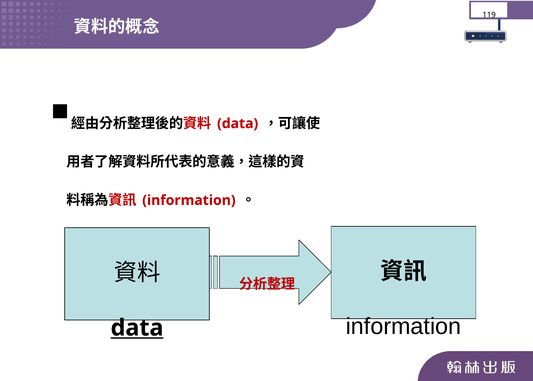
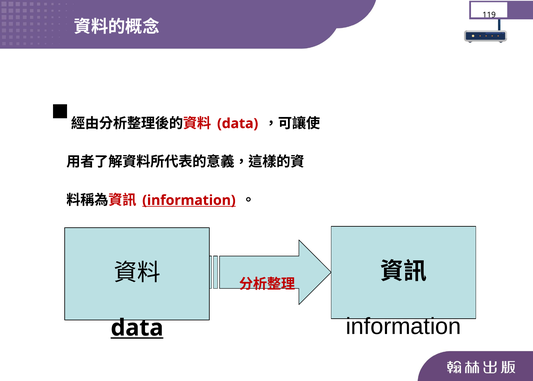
information at (189, 200) underline: none -> present
